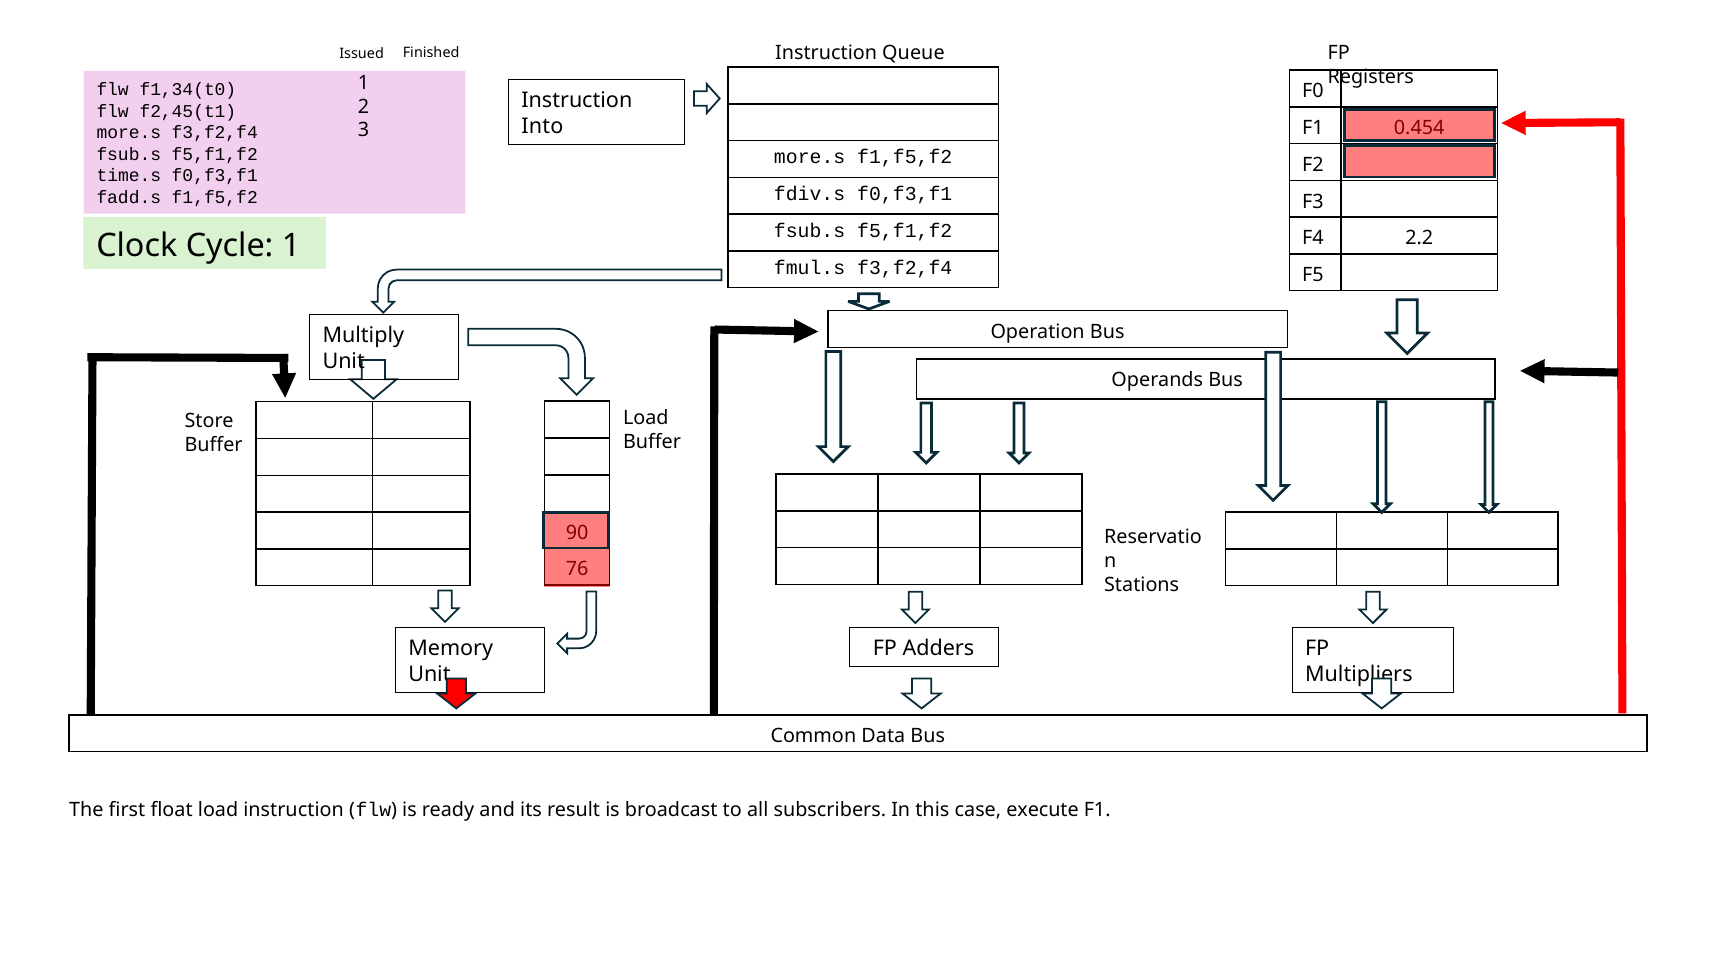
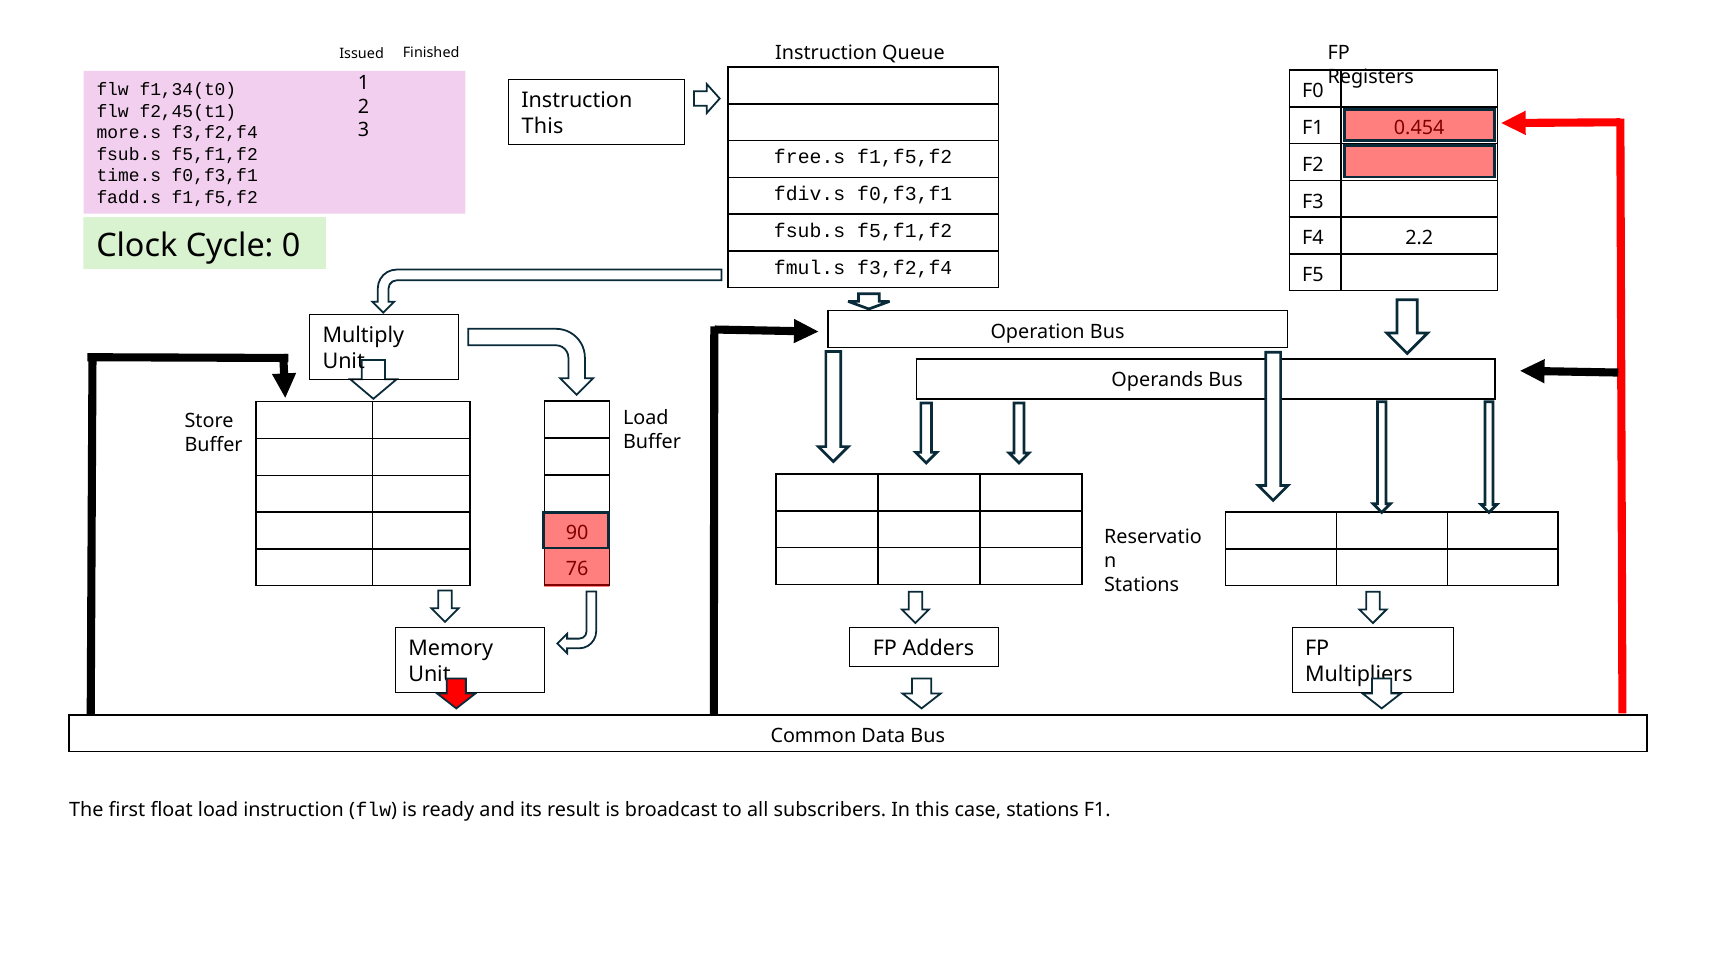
Into at (542, 126): Into -> This
more.s at (810, 157): more.s -> free.s
Cycle 1: 1 -> 0
case execute: execute -> stations
